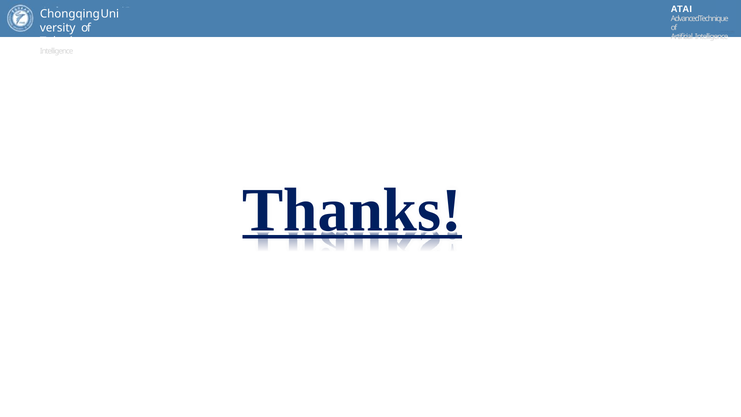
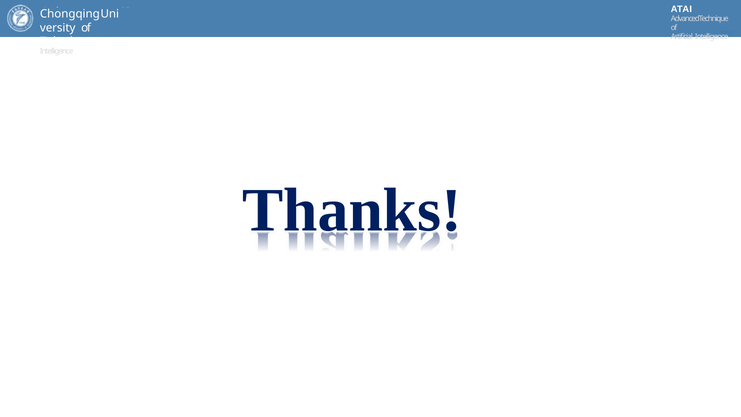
Thanks underline: present -> none
